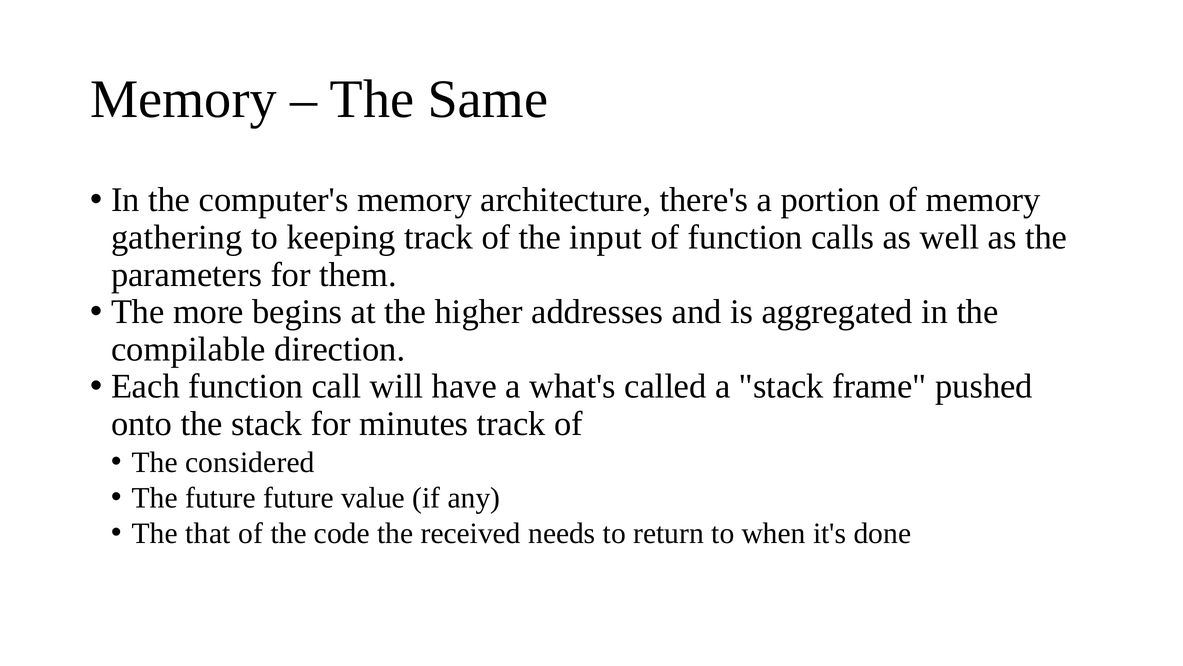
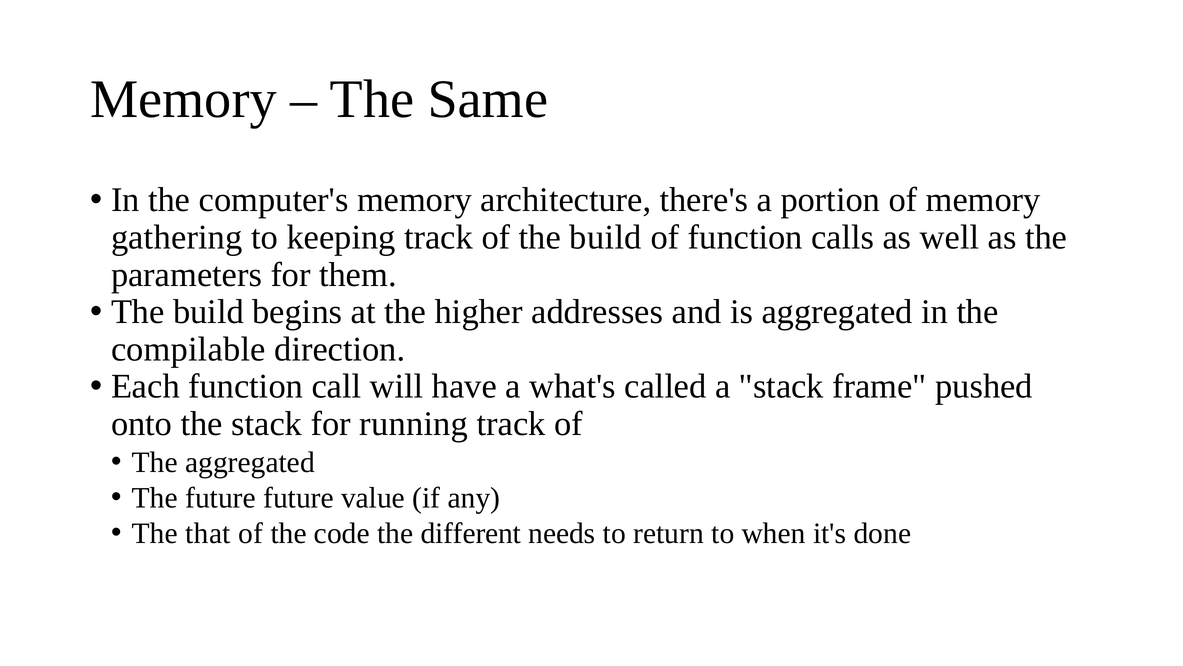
of the input: input -> build
more at (208, 312): more -> build
minutes: minutes -> running
The considered: considered -> aggregated
received: received -> different
